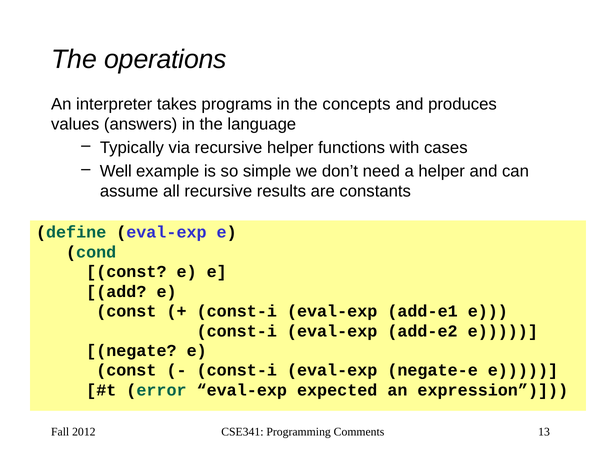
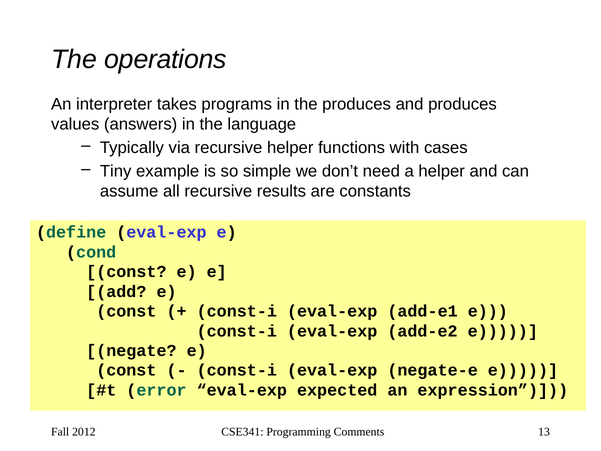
the concepts: concepts -> produces
Well: Well -> Tiny
